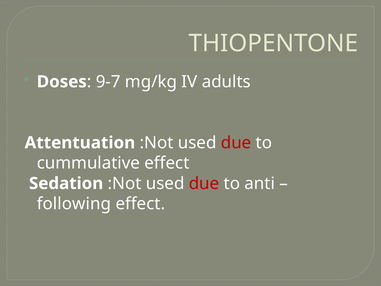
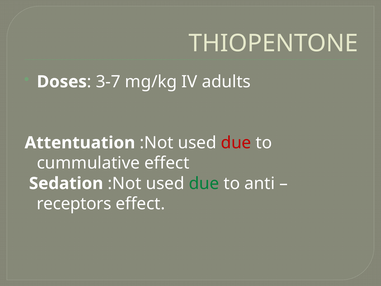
9-7: 9-7 -> 3-7
due at (204, 183) colour: red -> green
following: following -> receptors
